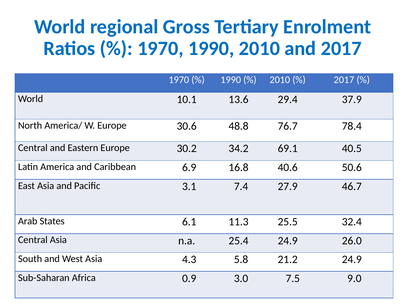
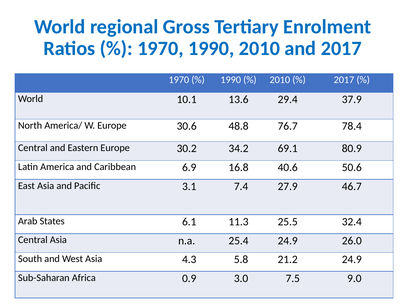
40.5: 40.5 -> 80.9
